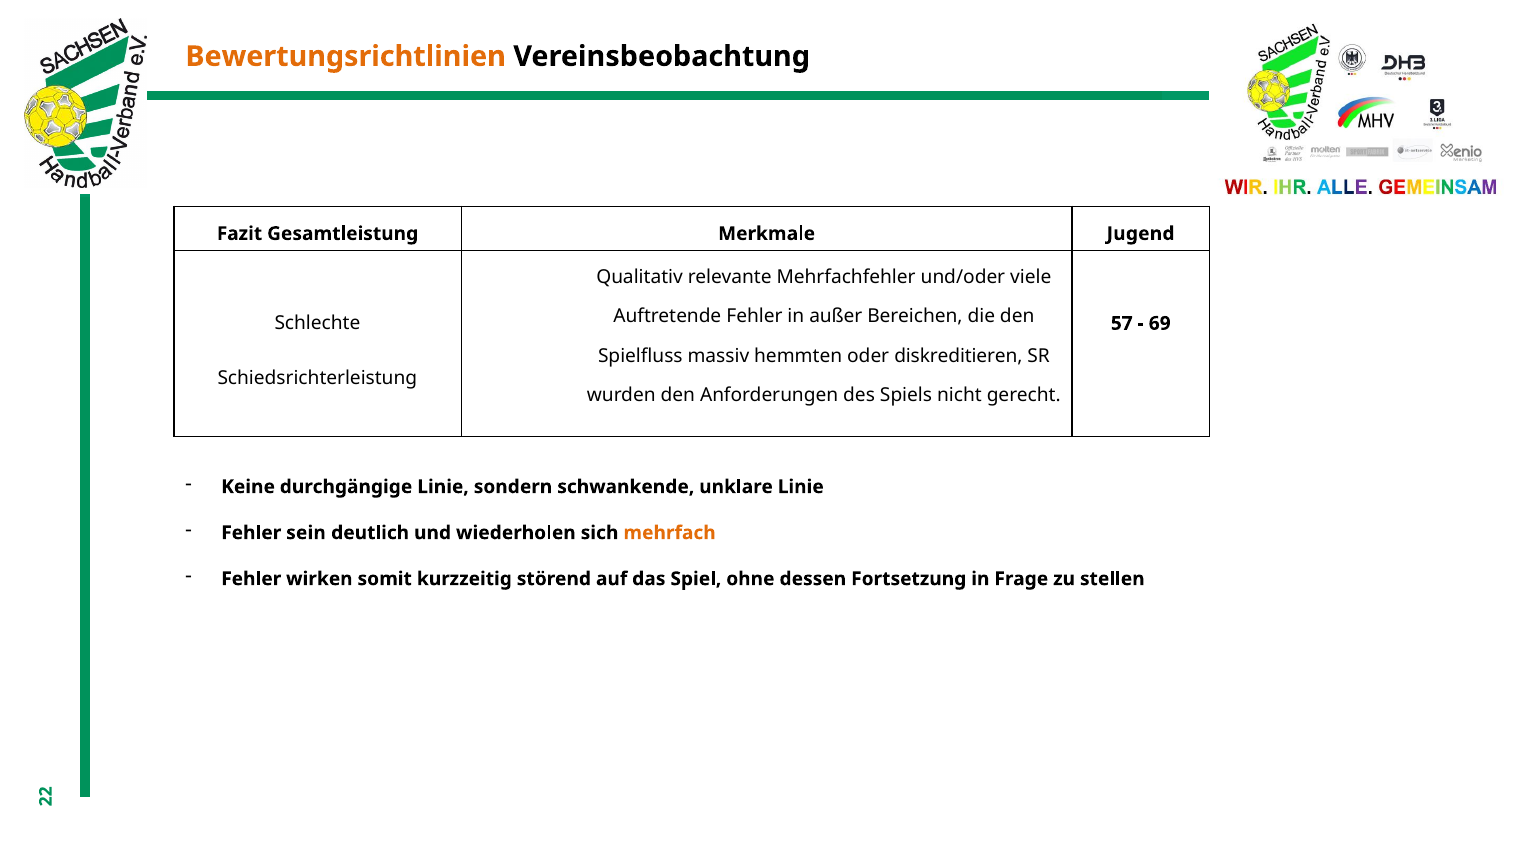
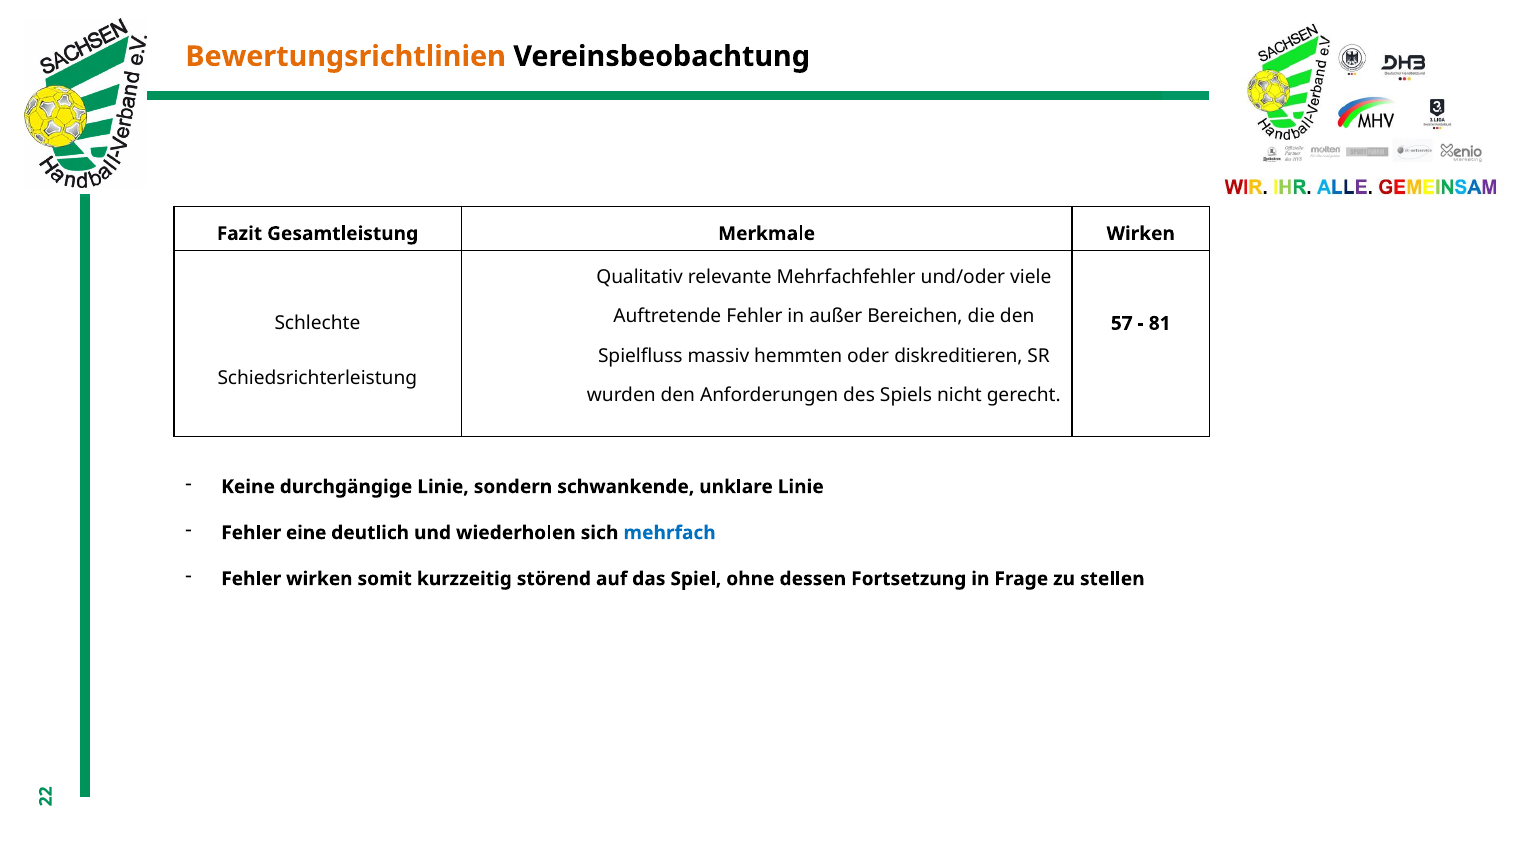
Merkmale Jugend: Jugend -> Wirken
69: 69 -> 81
sein: sein -> eine
mehrfach colour: orange -> blue
